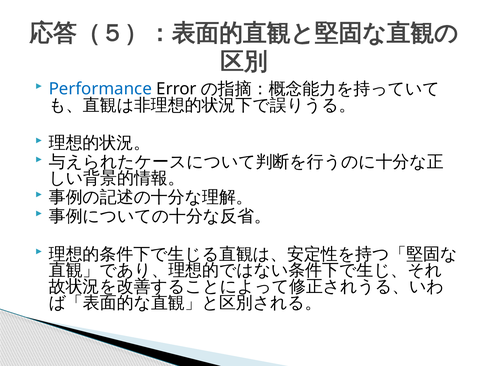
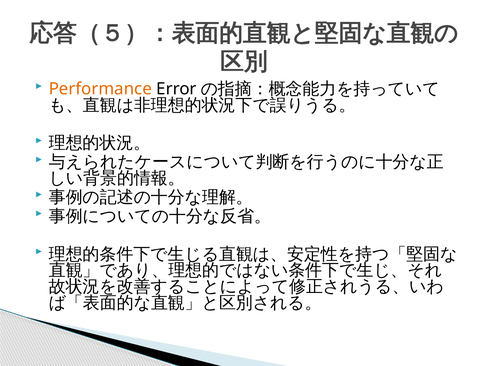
Performance colour: blue -> orange
